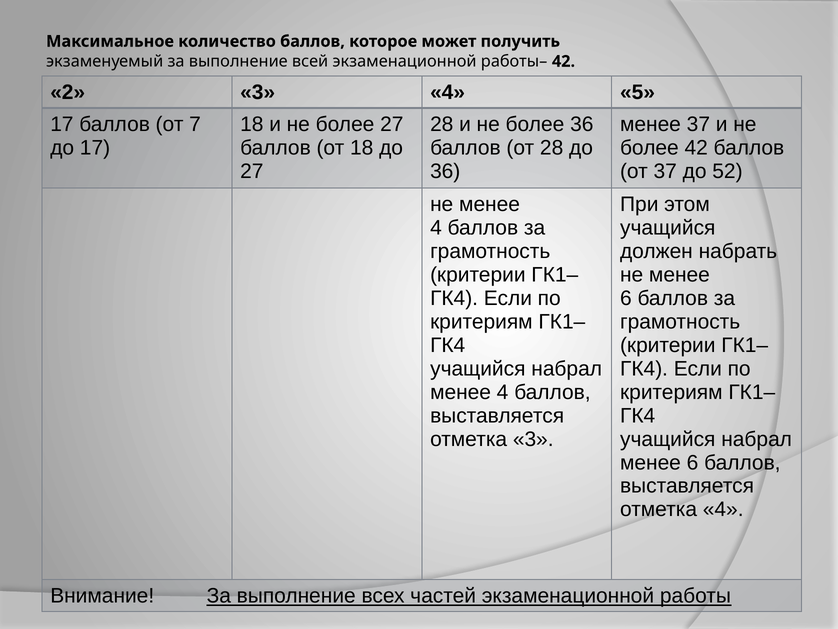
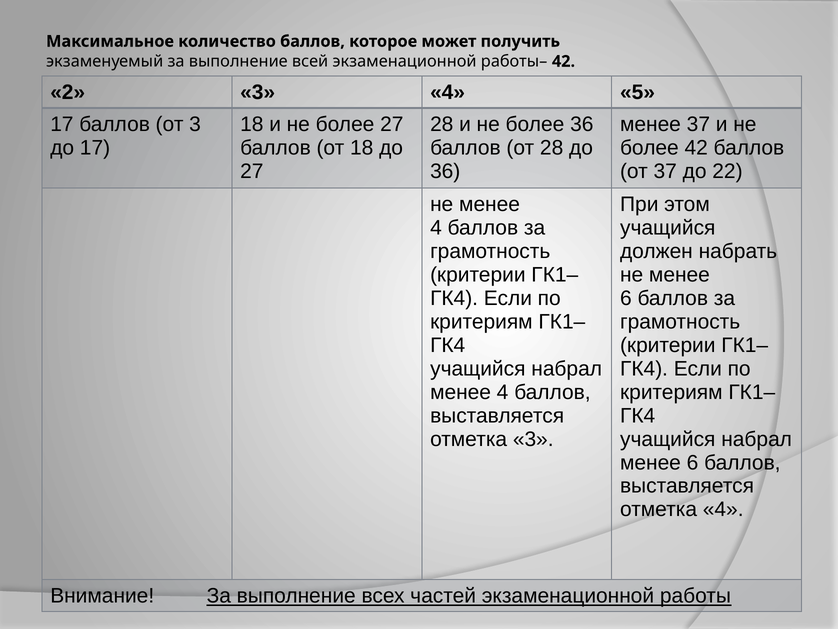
от 7: 7 -> 3
52: 52 -> 22
